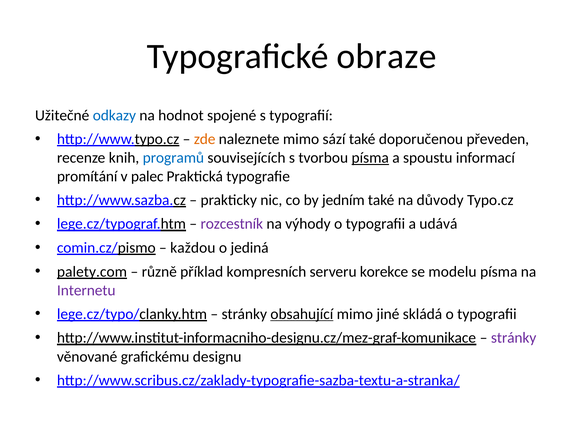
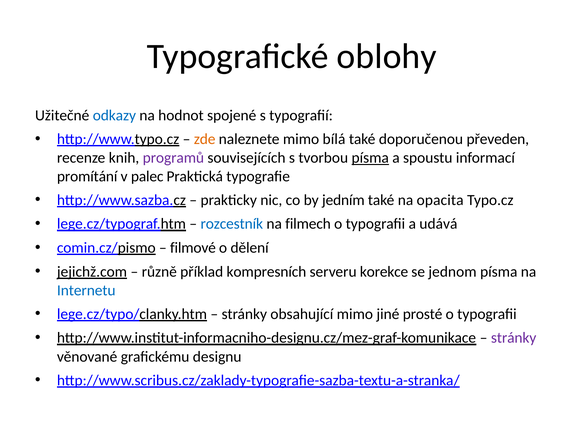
obraze: obraze -> oblohy
sází: sází -> bílá
programů colour: blue -> purple
důvody: důvody -> opacita
rozcestník colour: purple -> blue
výhody: výhody -> filmech
každou: každou -> filmové
jediná: jediná -> dělení
palety.com: palety.com -> jejichž.com
modelu: modelu -> jednom
Internetu colour: purple -> blue
obsahující underline: present -> none
skládá: skládá -> prosté
